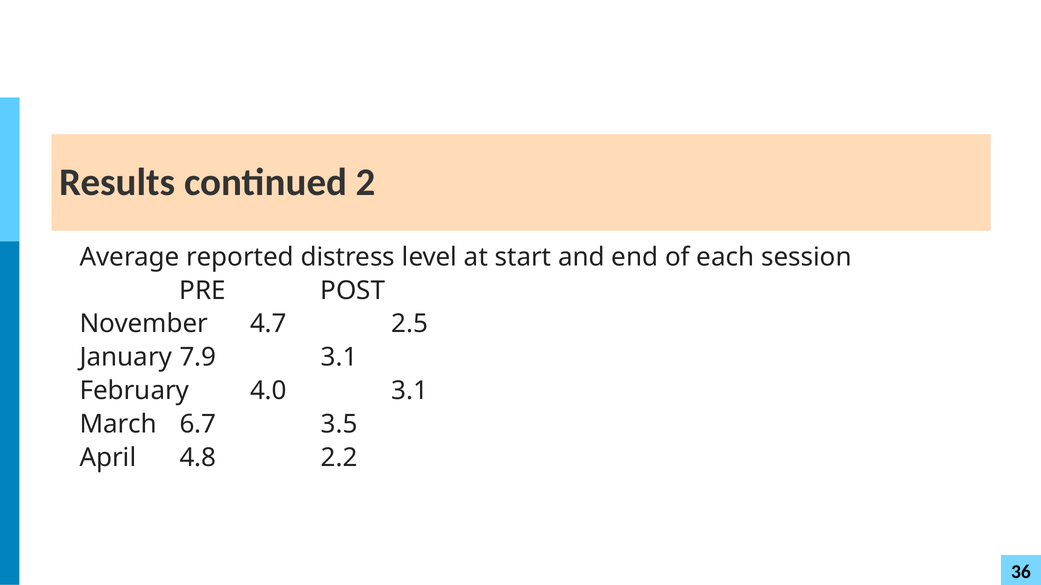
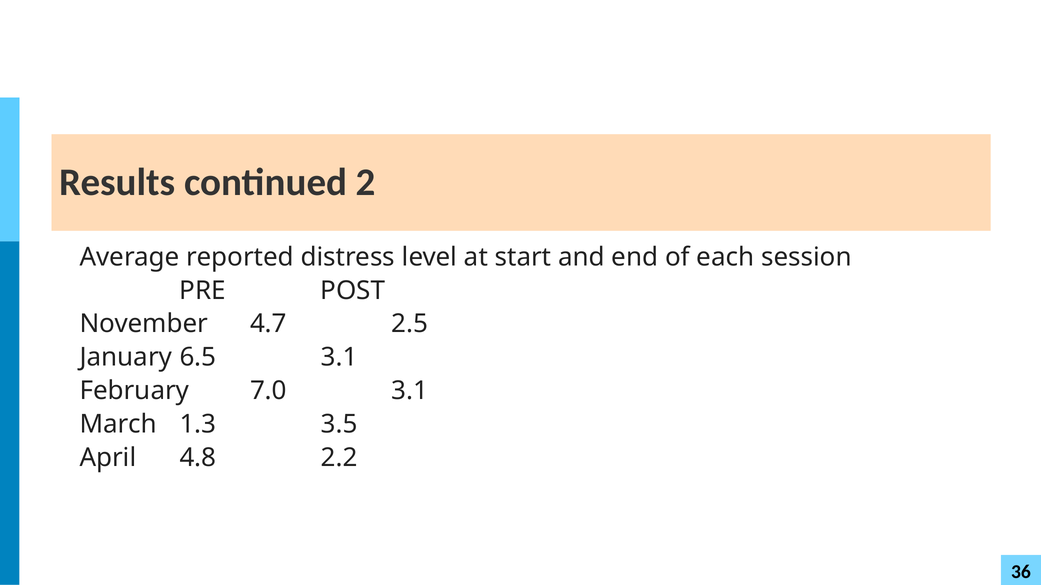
7.9: 7.9 -> 6.5
4.0: 4.0 -> 7.0
6.7: 6.7 -> 1.3
